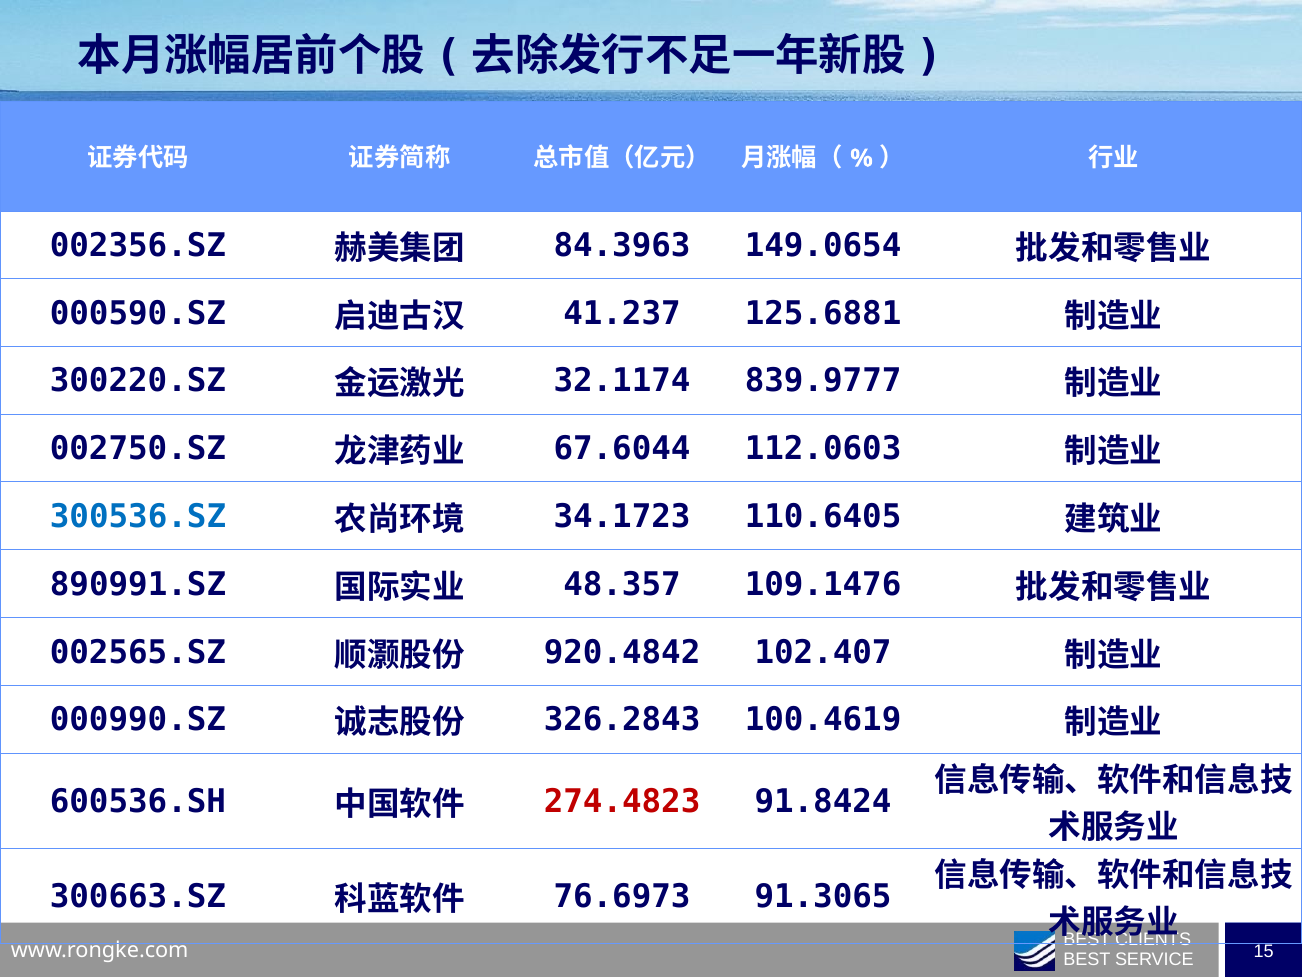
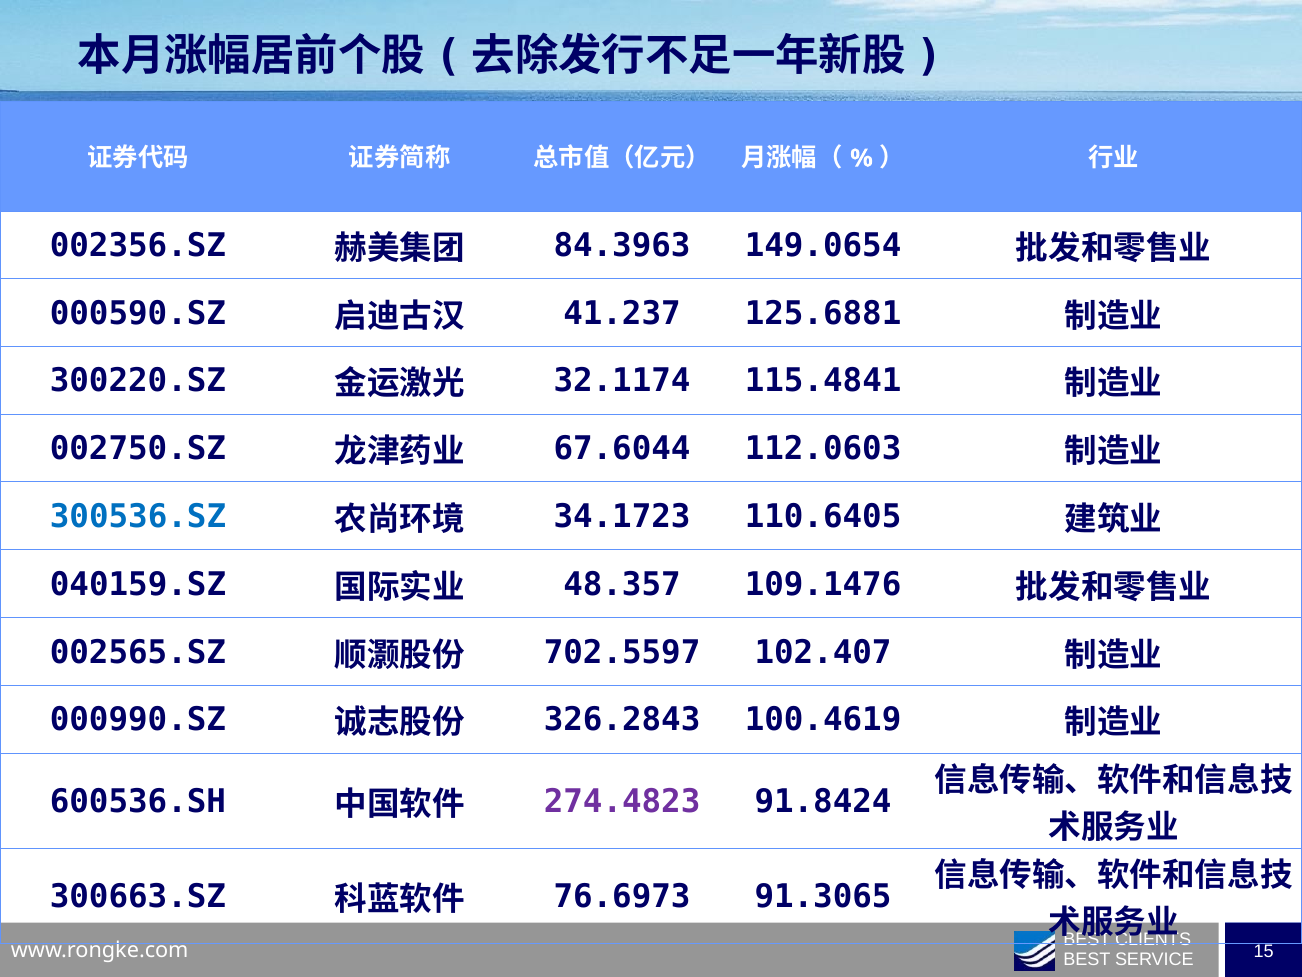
839.9777: 839.9777 -> 115.4841
890991.SZ: 890991.SZ -> 040159.SZ
920.4842: 920.4842 -> 702.5597
274.4823 colour: red -> purple
